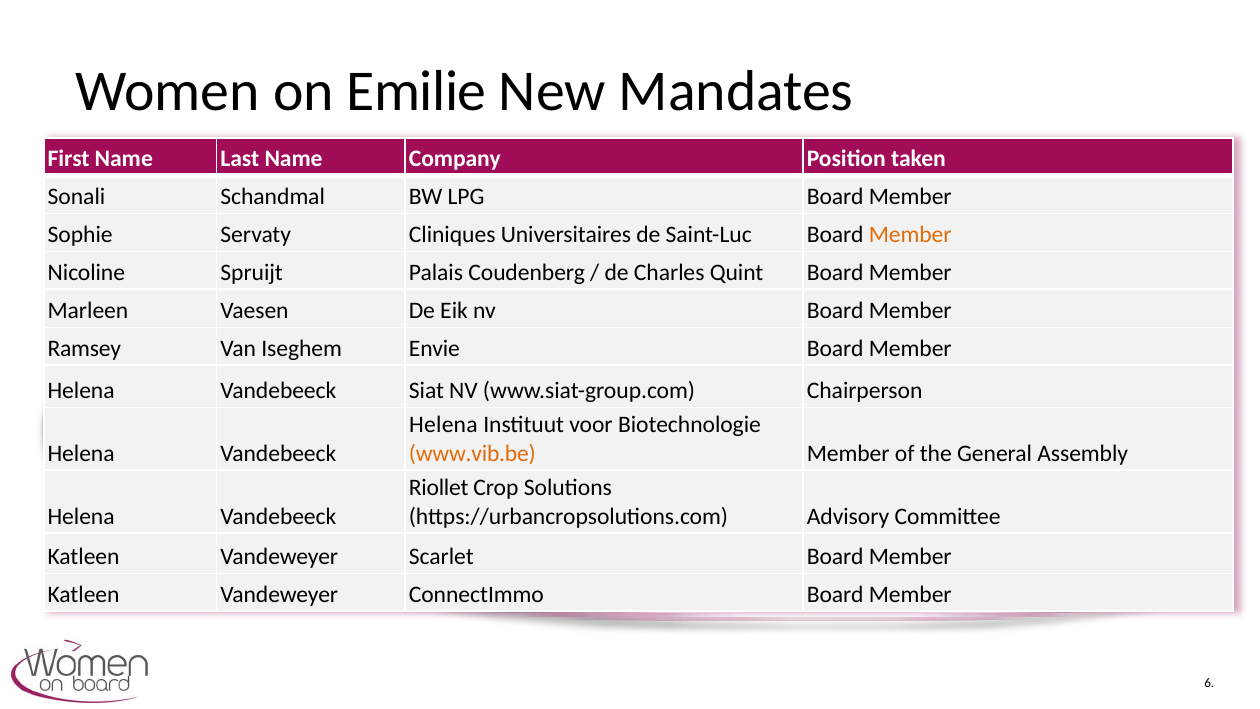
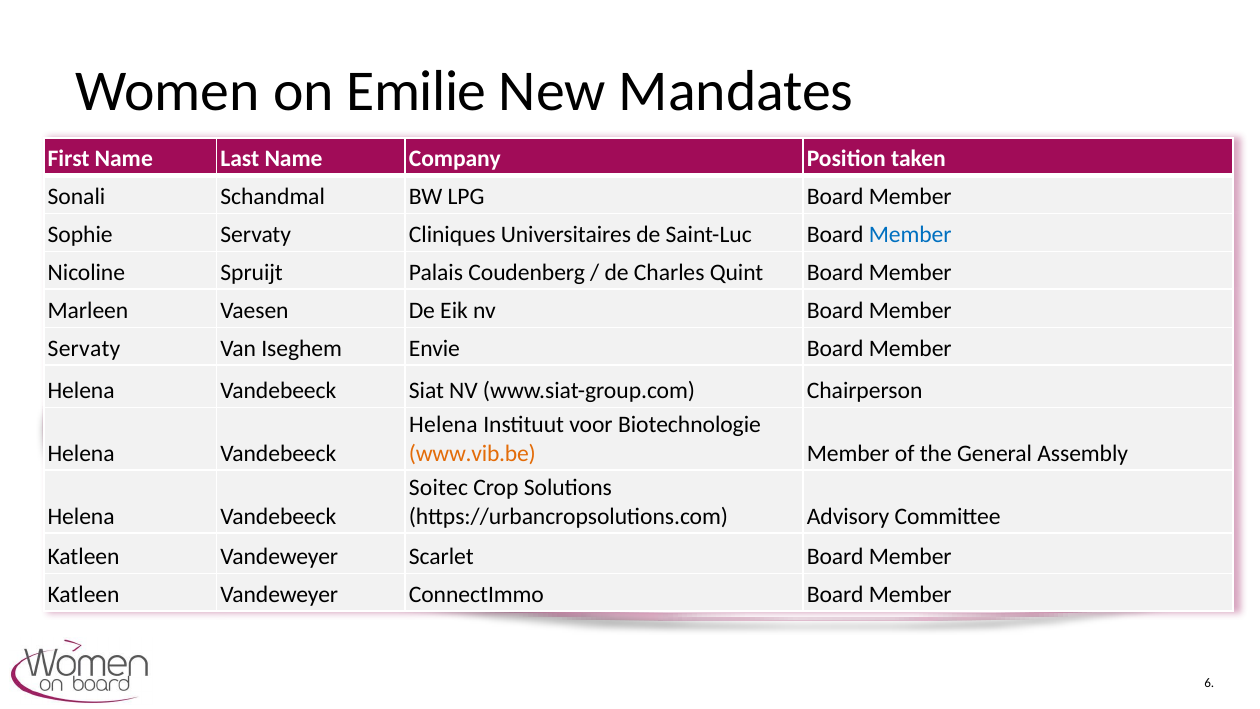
Member at (910, 235) colour: orange -> blue
Ramsey at (84, 348): Ramsey -> Servaty
Riollet: Riollet -> Soitec
